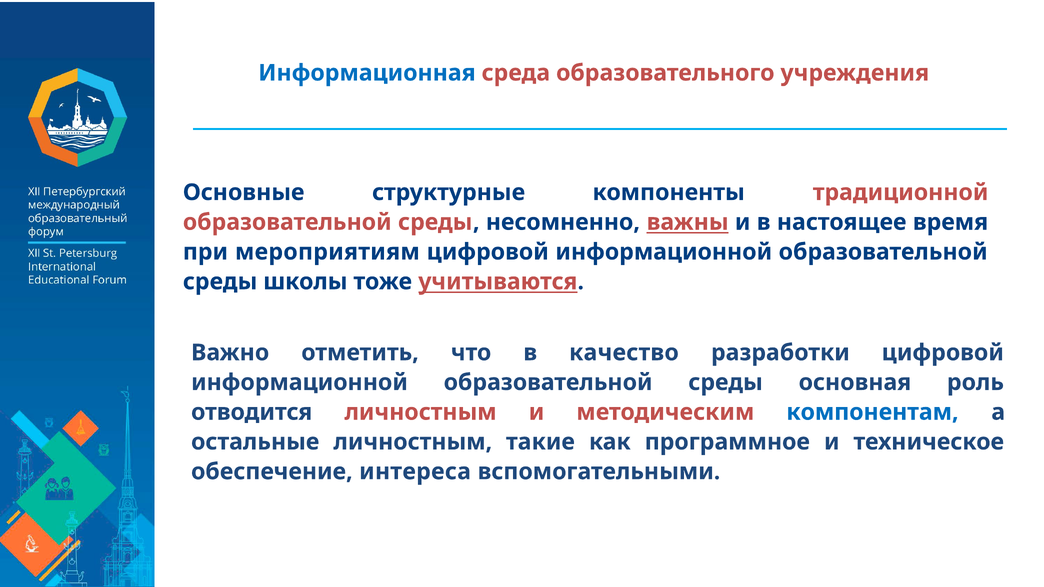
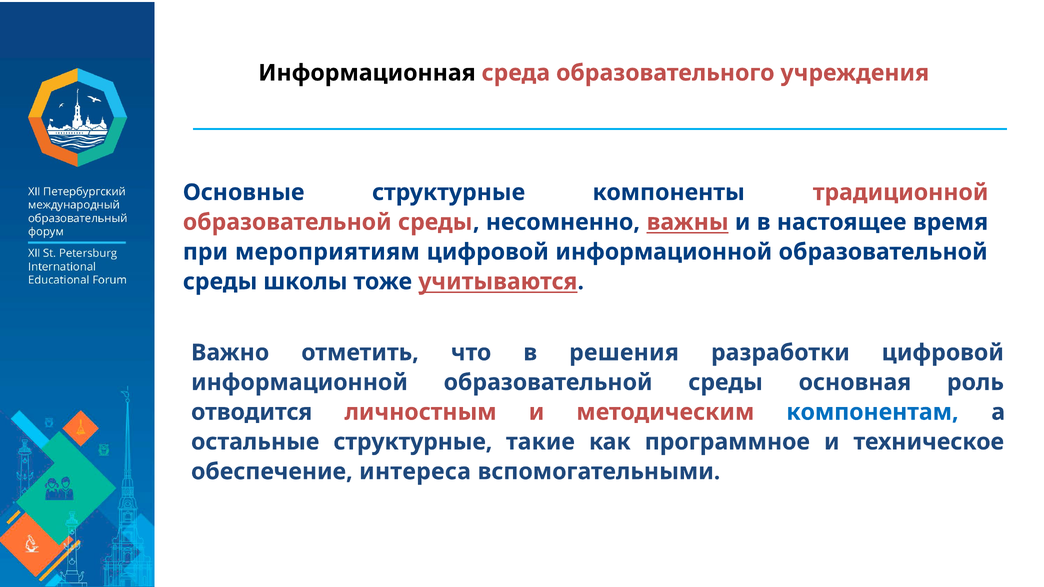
Информационная colour: blue -> black
качество: качество -> решения
остальные личностным: личностным -> структурные
